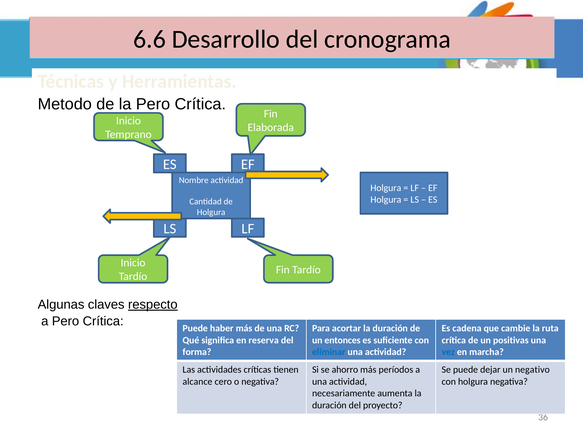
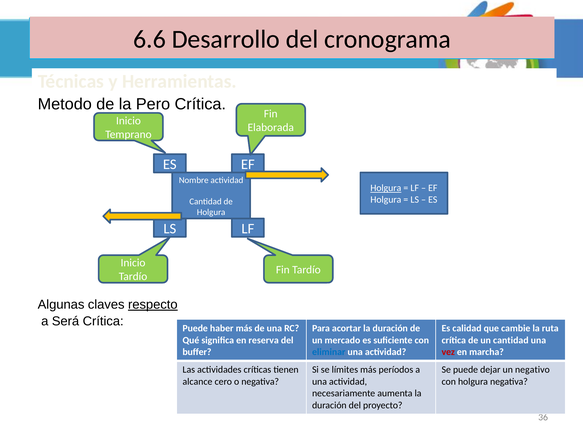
Holgura at (386, 188) underline: none -> present
a Pero: Pero -> Será
cadena: cadena -> calidad
entonces: entonces -> mercado
un positivas: positivas -> cantidad
forma: forma -> buffer
vez colour: blue -> red
ahorro: ahorro -> límites
